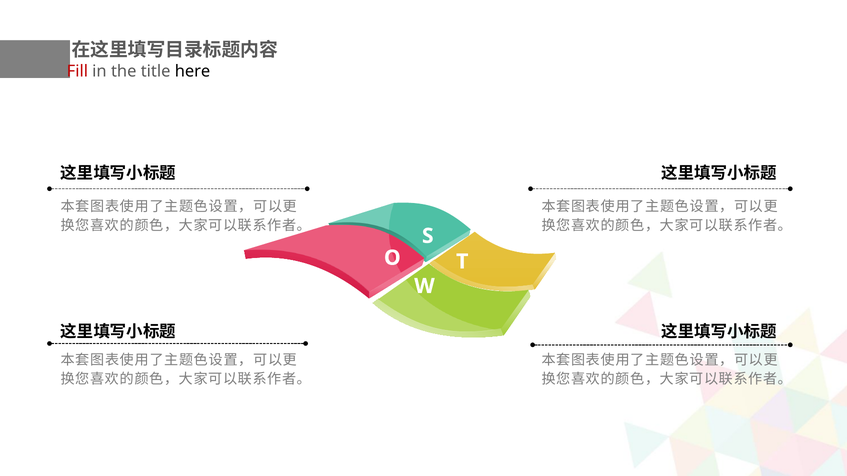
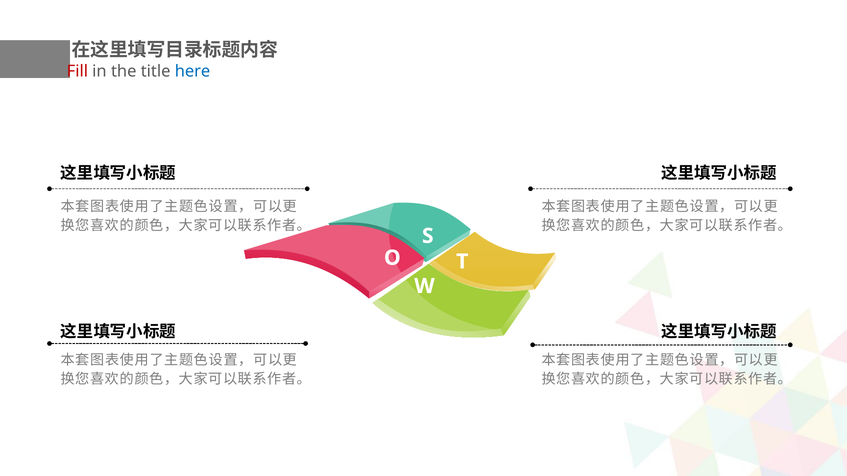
here colour: black -> blue
